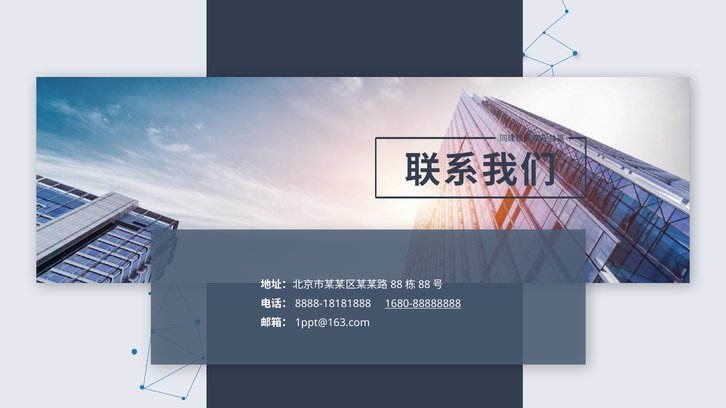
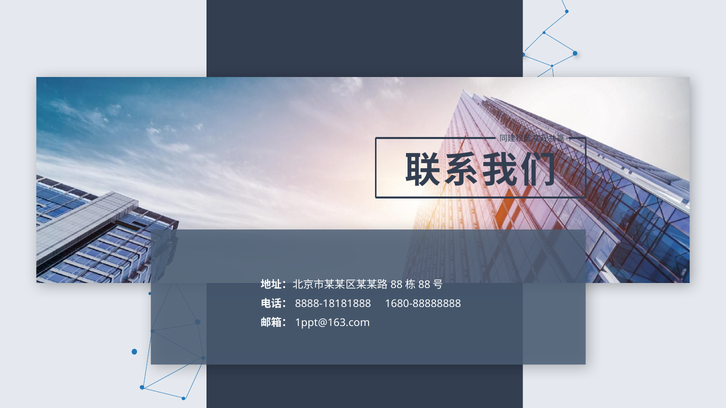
1680-88888888 underline: present -> none
